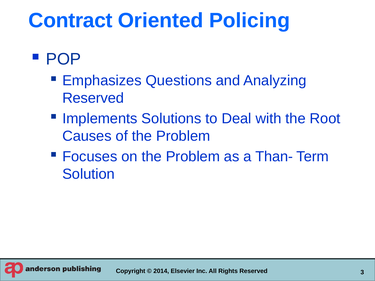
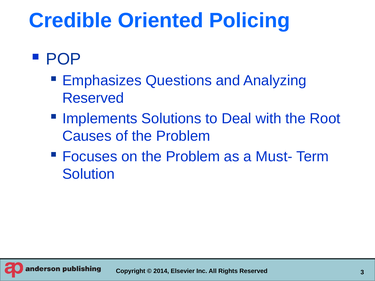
Contract: Contract -> Credible
Than-: Than- -> Must-
